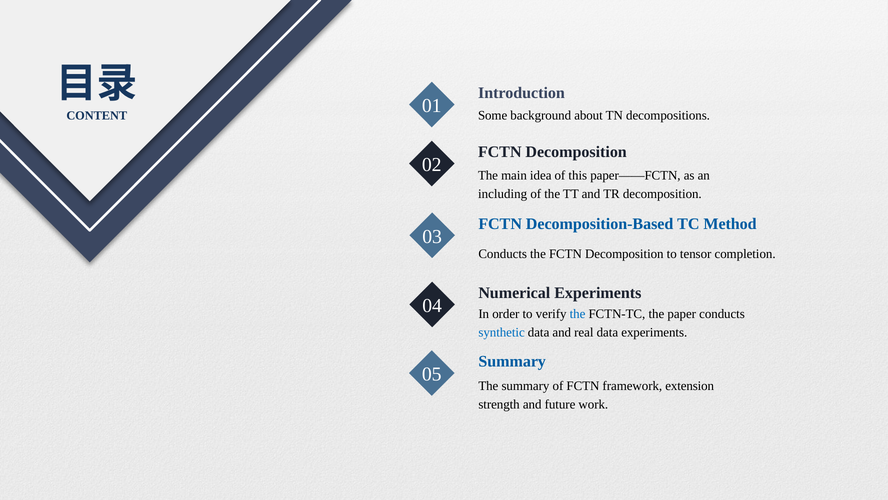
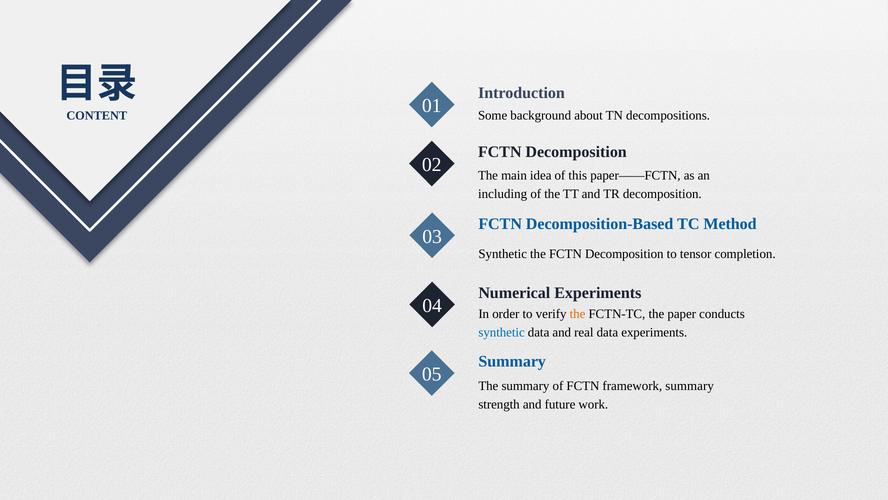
Conducts at (503, 254): Conducts -> Synthetic
the at (578, 314) colour: blue -> orange
framework extension: extension -> summary
